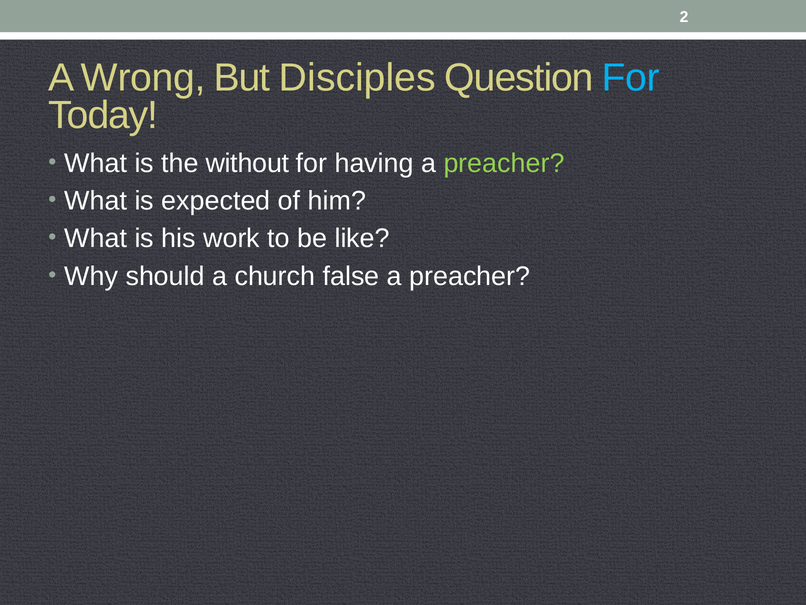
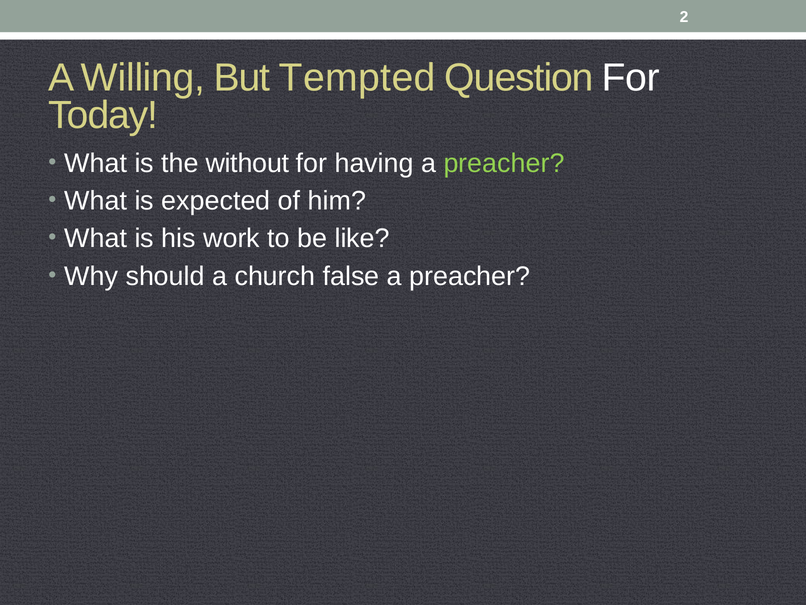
Wrong: Wrong -> Willing
Disciples: Disciples -> Tempted
For at (631, 78) colour: light blue -> white
